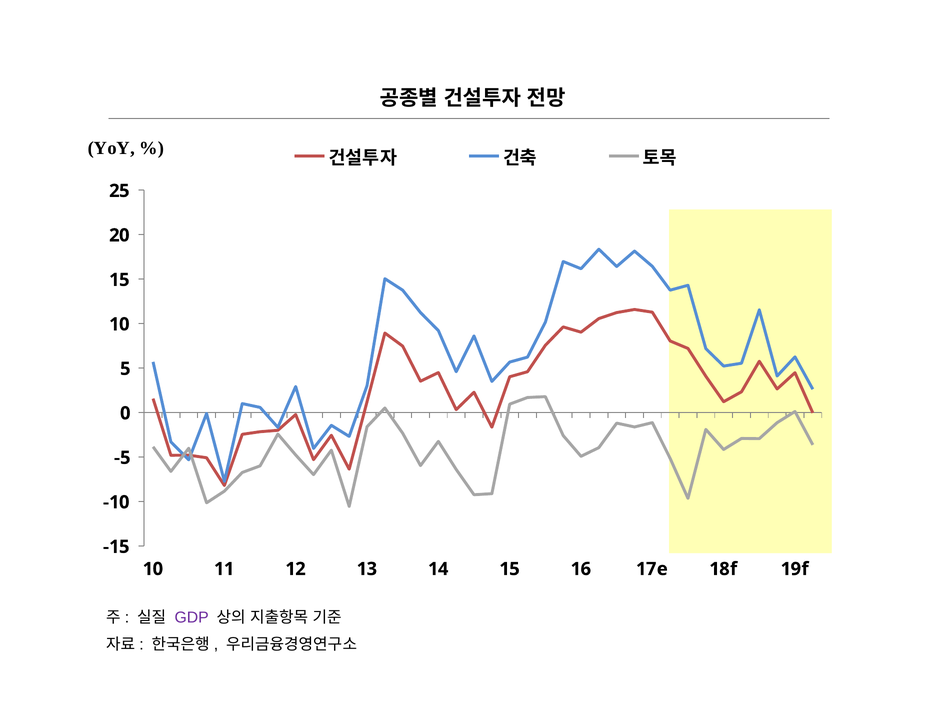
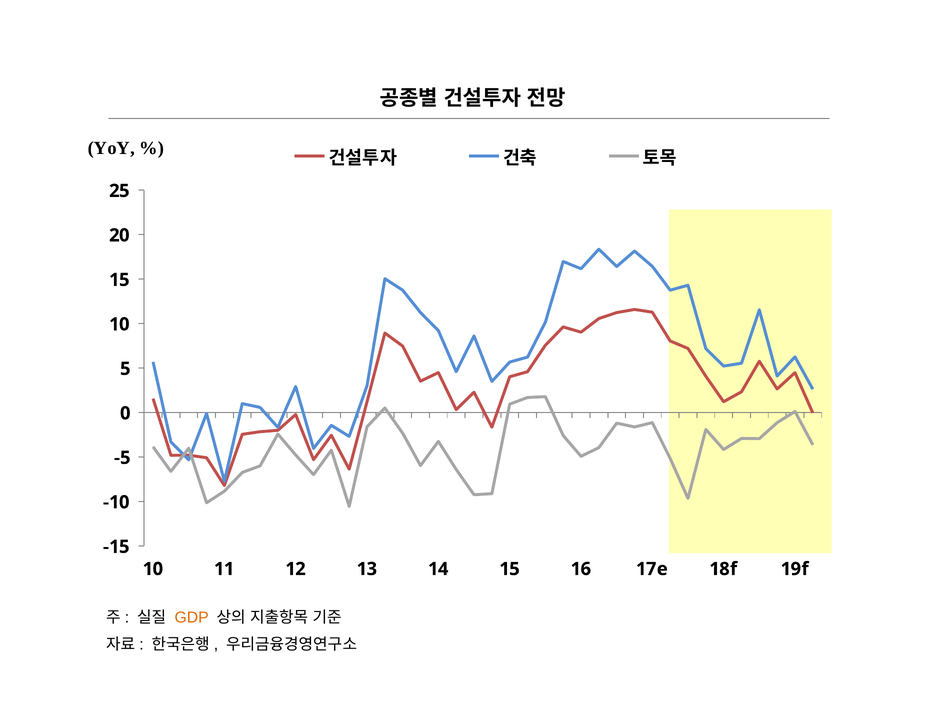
GDP colour: purple -> orange
